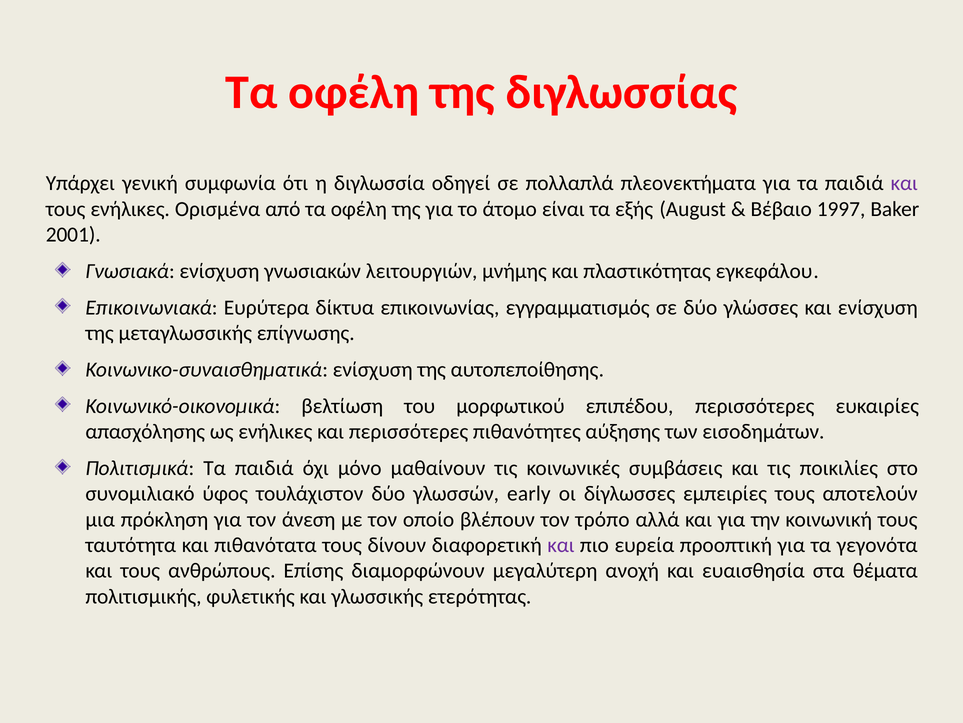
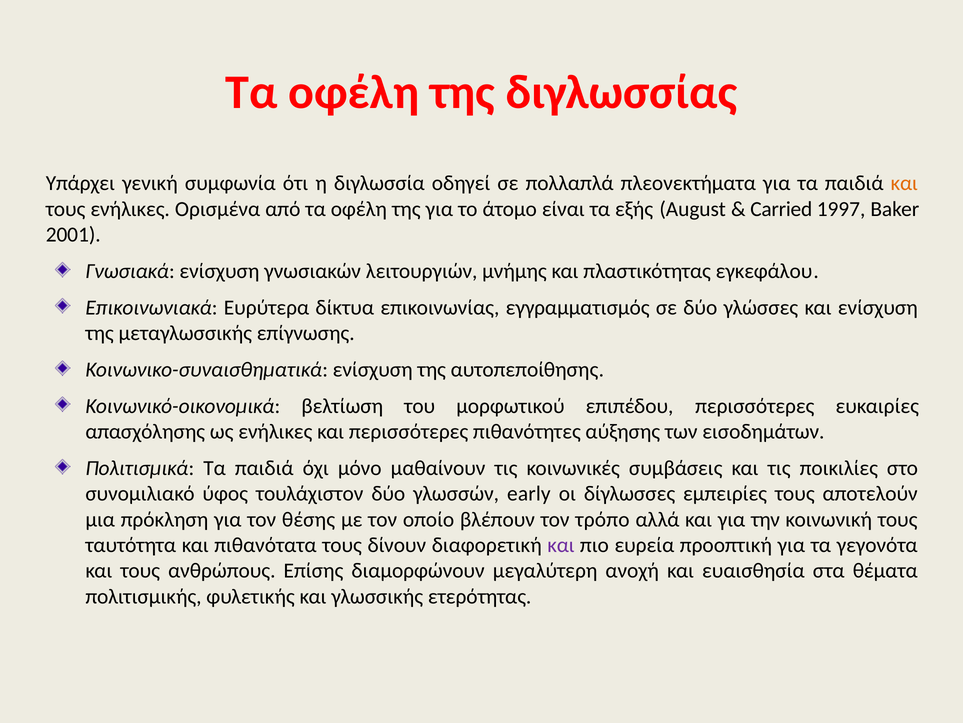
και at (904, 183) colour: purple -> orange
Βέβαιο: Βέβαιο -> Carried
άνεση: άνεση -> θέσης
